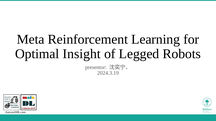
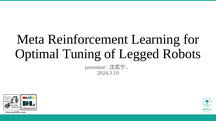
Insight: Insight -> Tuning
